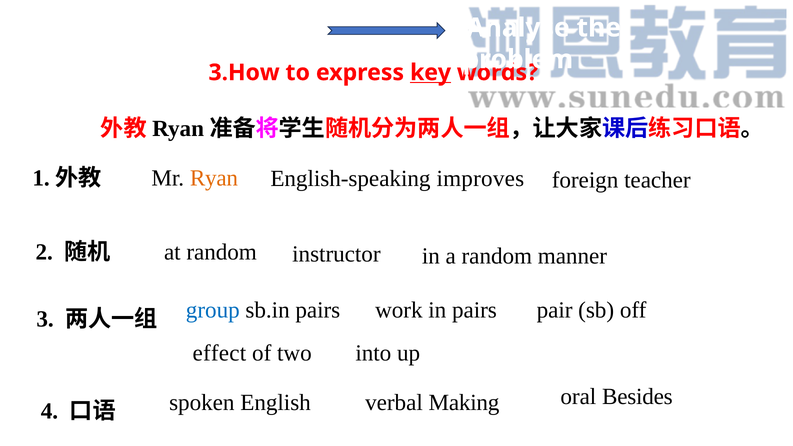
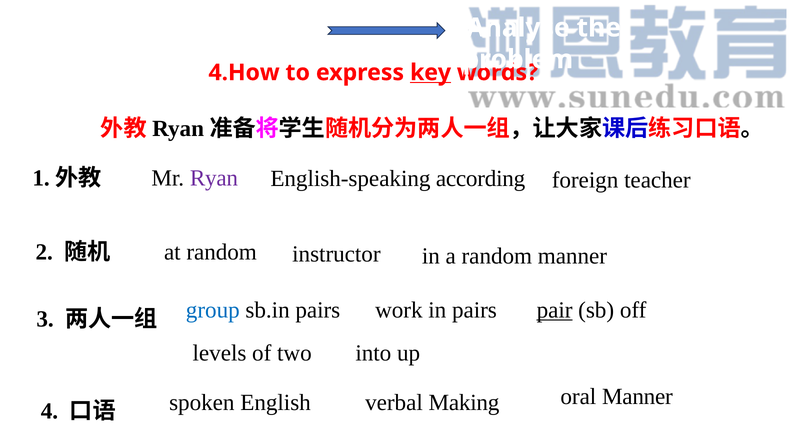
3.How: 3.How -> 4.How
Ryan at (214, 178) colour: orange -> purple
improves: improves -> according
pair underline: none -> present
effect: effect -> levels
oral Besides: Besides -> Manner
